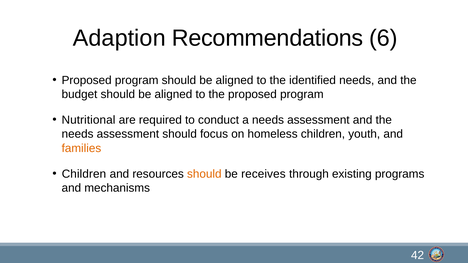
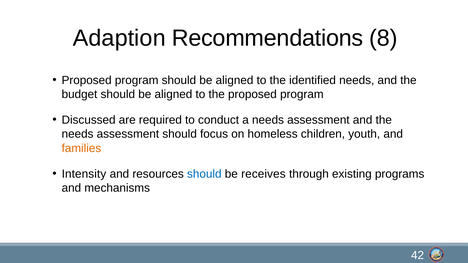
6: 6 -> 8
Nutritional: Nutritional -> Discussed
Children at (84, 174): Children -> Intensity
should at (204, 174) colour: orange -> blue
